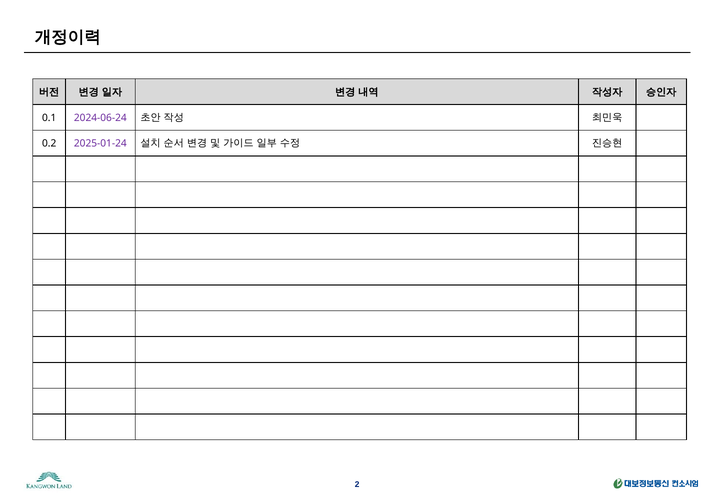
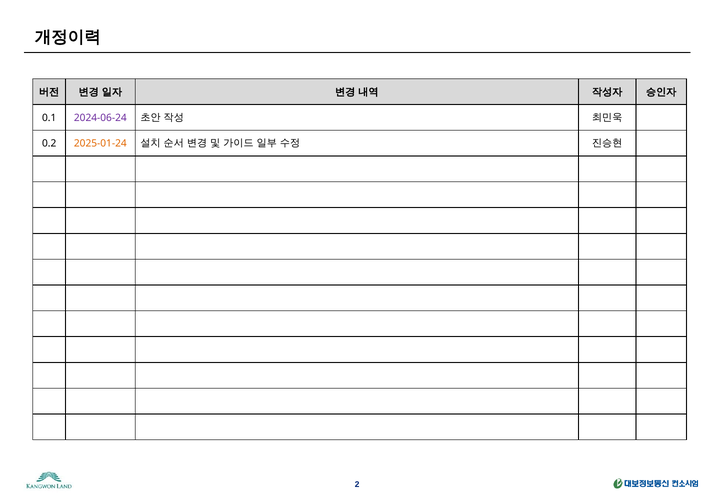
2025-01-24 colour: purple -> orange
